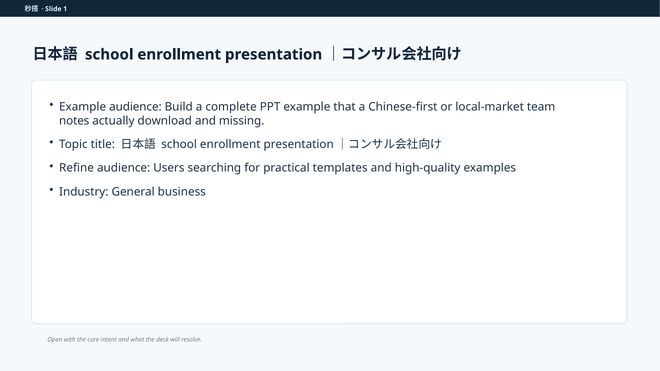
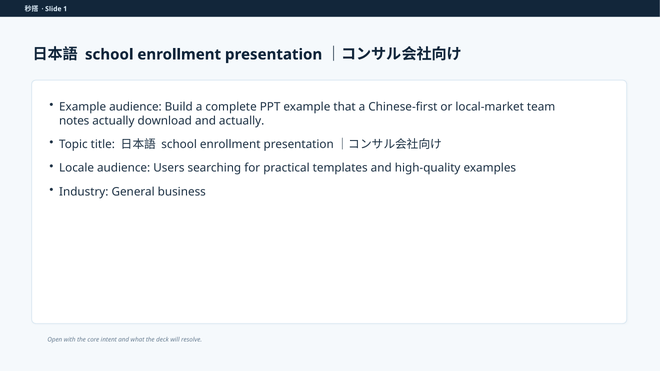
and missing: missing -> actually
Refine: Refine -> Locale
